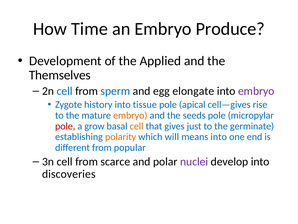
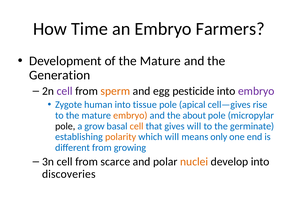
Produce: Produce -> Farmers
of the Applied: Applied -> Mature
Themselves: Themselves -> Generation
cell at (65, 91) colour: blue -> purple
sperm colour: blue -> orange
elongate: elongate -> pesticide
history: history -> human
seeds: seeds -> about
pole at (65, 126) colour: red -> black
gives just: just -> will
means into: into -> only
popular: popular -> growing
nuclei colour: purple -> orange
